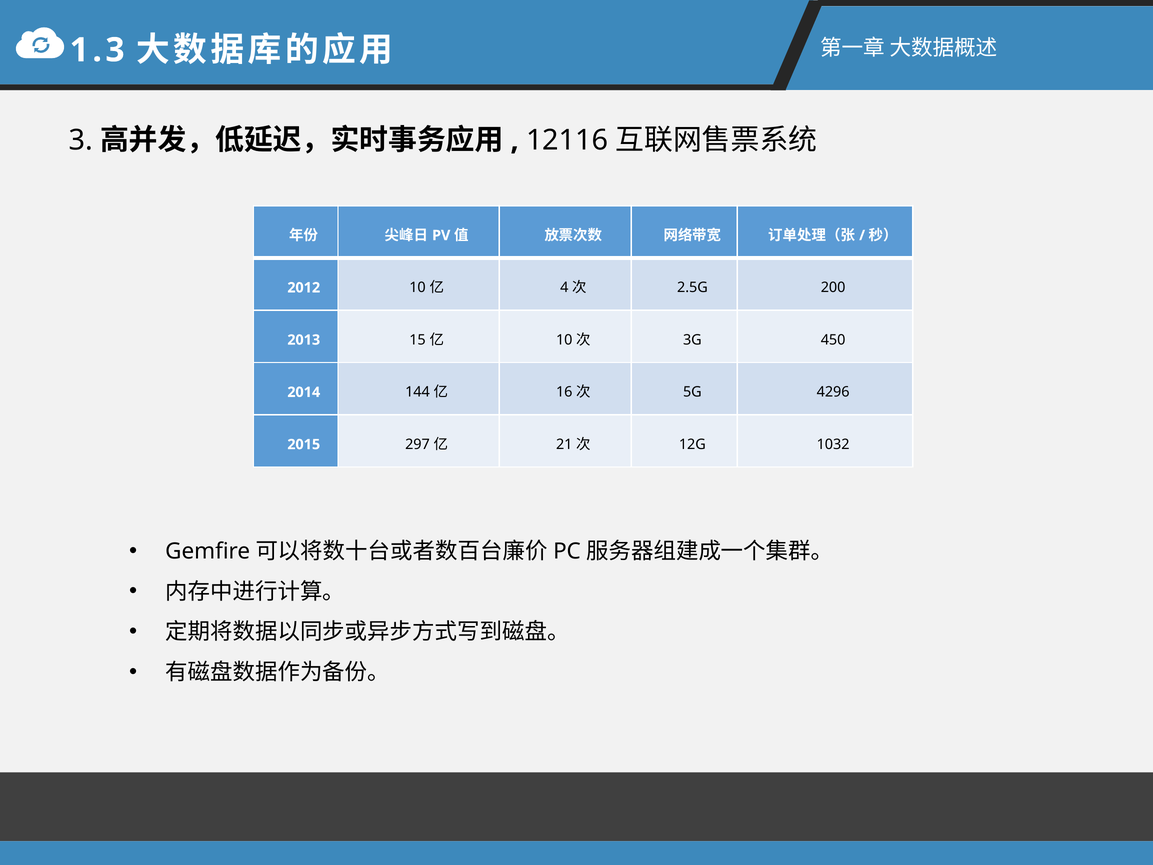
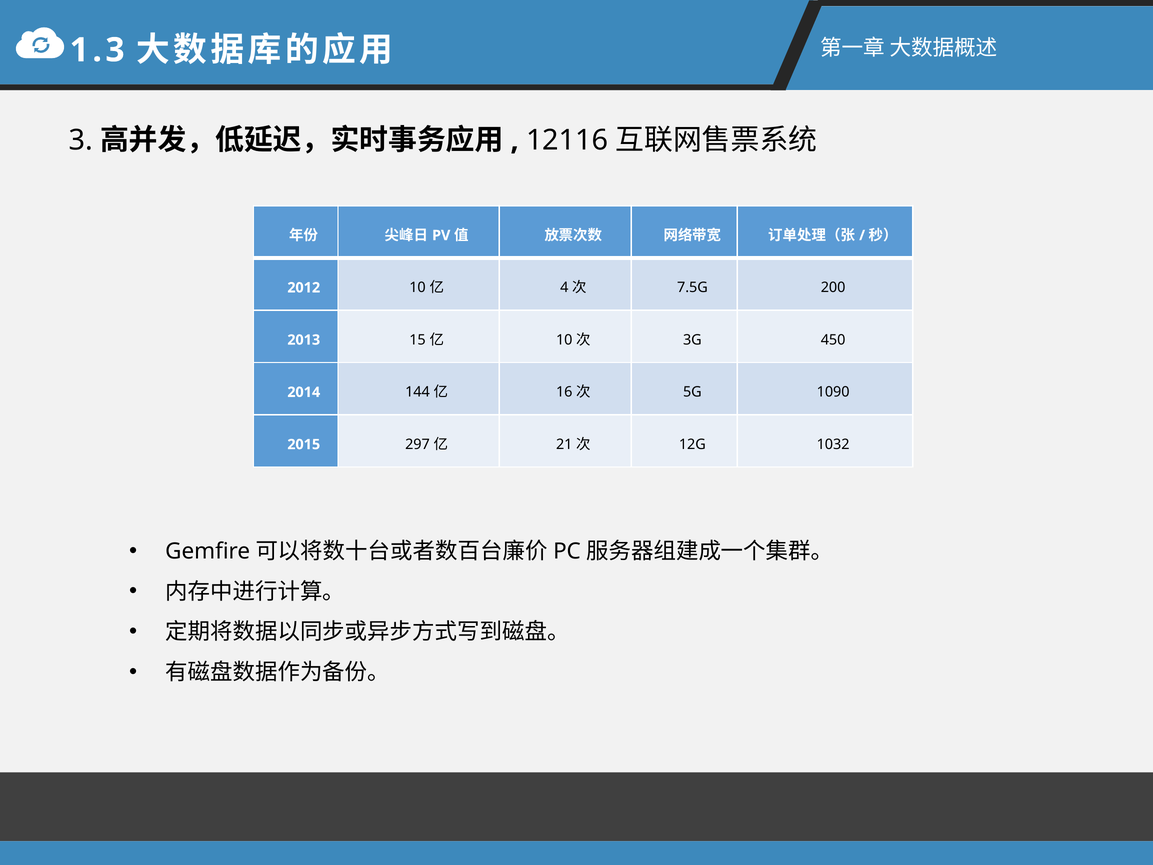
2.5G: 2.5G -> 7.5G
4296: 4296 -> 1090
